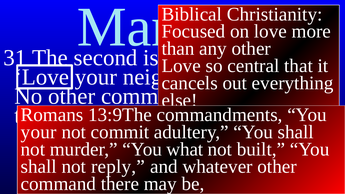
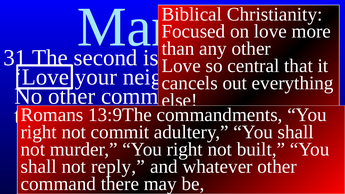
your at (39, 132): your -> right
murder You what: what -> right
